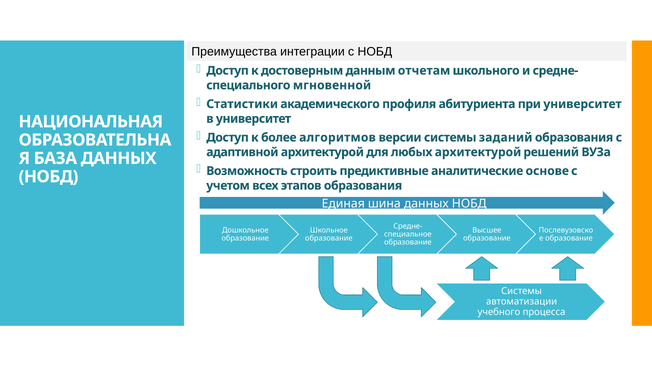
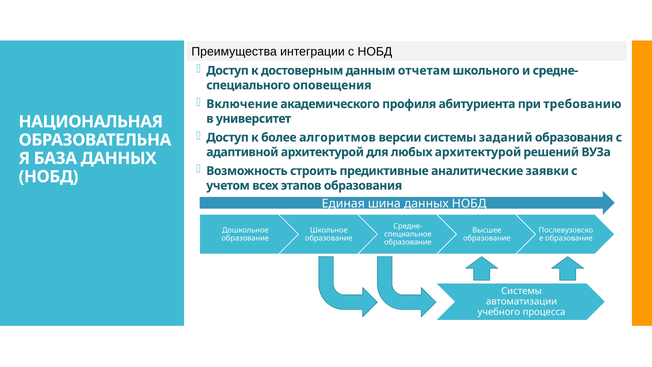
мгновенной: мгновенной -> оповещения
Статистики: Статистики -> Включение
при университет: университет -> требованию
основе: основе -> заявки
